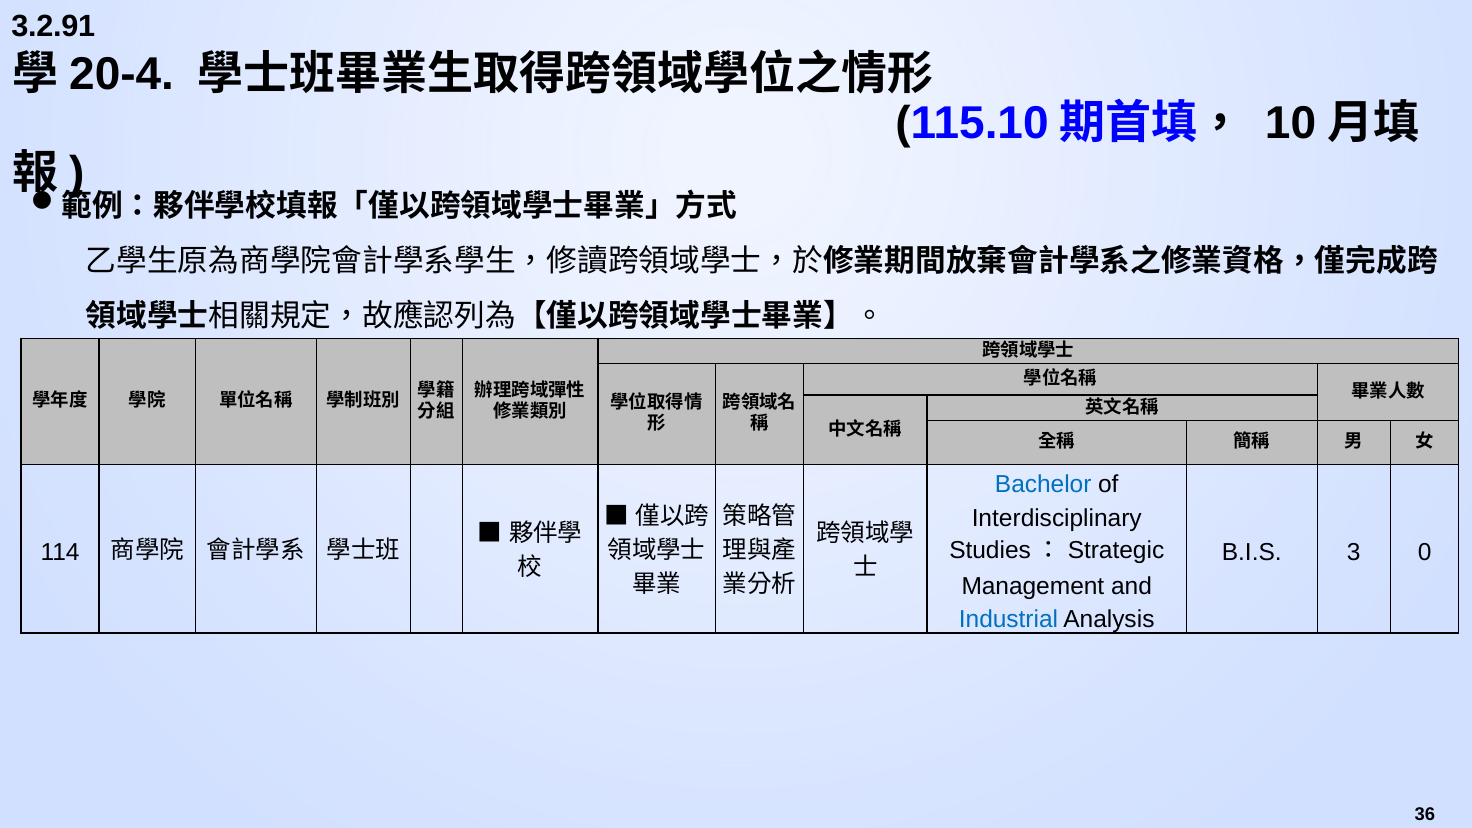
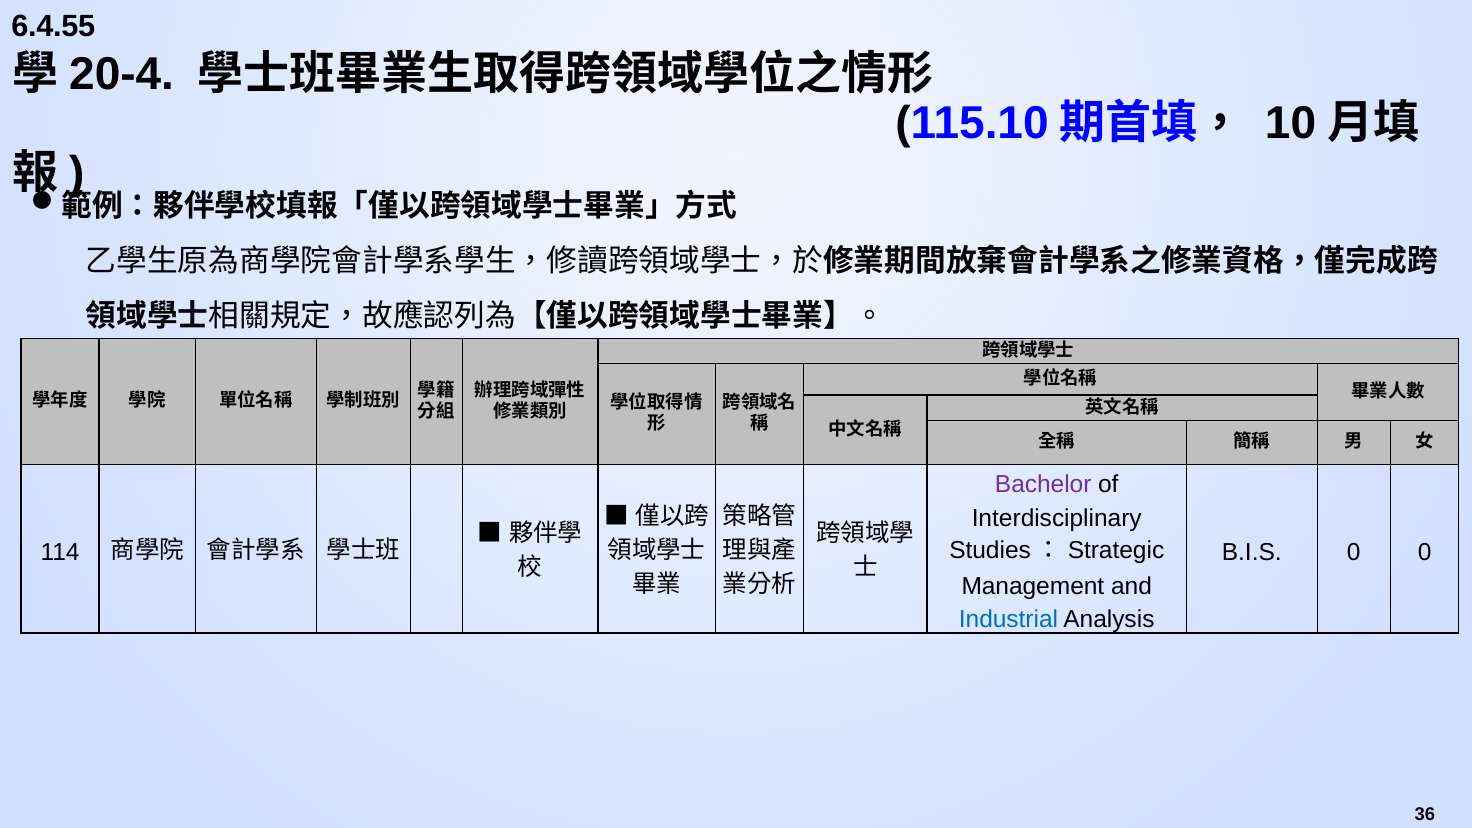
3.2.91: 3.2.91 -> 6.4.55
Bachelor colour: blue -> purple
B.I.S 3: 3 -> 0
